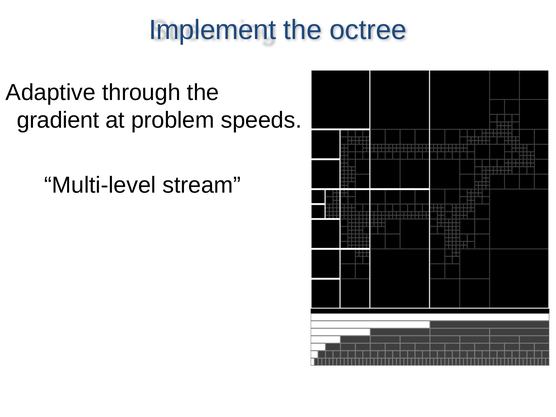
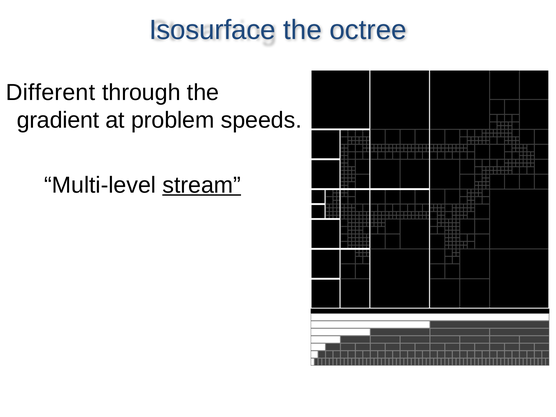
Implement: Implement -> Isosurface
Adaptive: Adaptive -> Different
stream underline: none -> present
